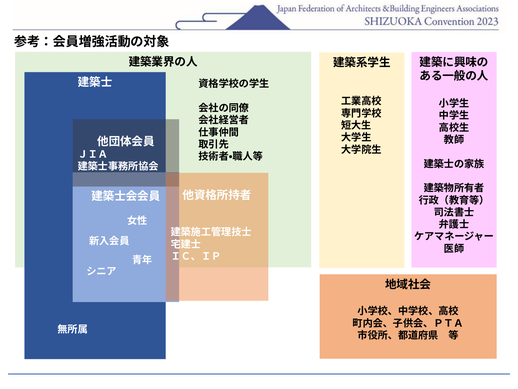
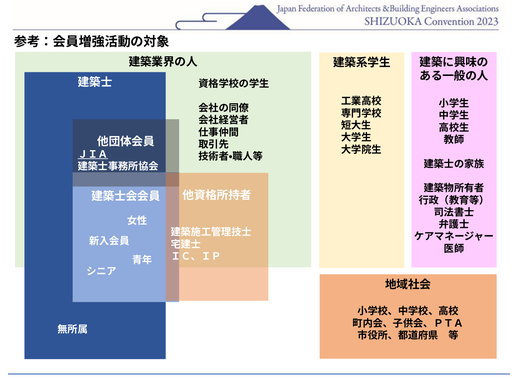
ＪＩＡ underline: none -> present
